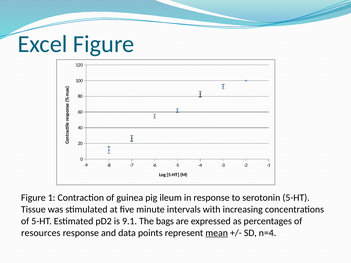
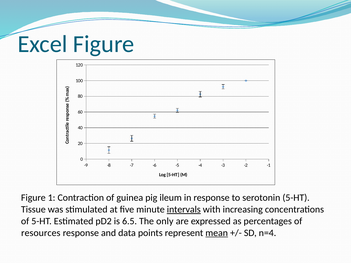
intervals underline: none -> present
9.1: 9.1 -> 6.5
bags: bags -> only
